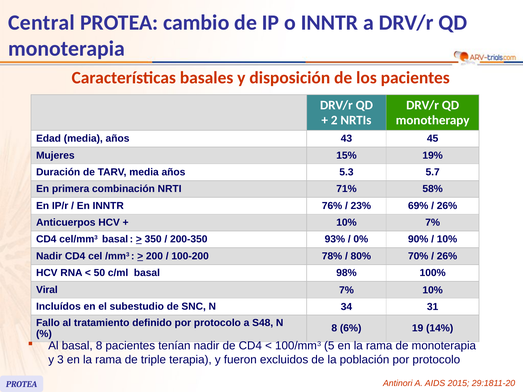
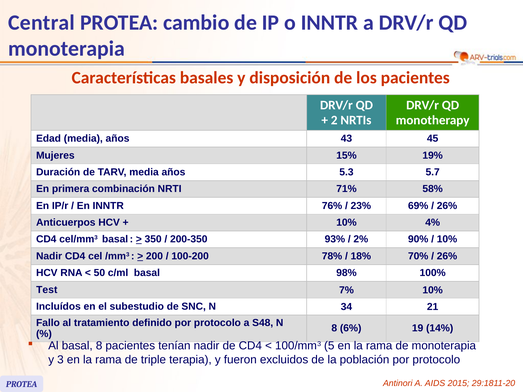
10% 7%: 7% -> 4%
0%: 0% -> 2%
80%: 80% -> 18%
Viral: Viral -> Test
31: 31 -> 21
